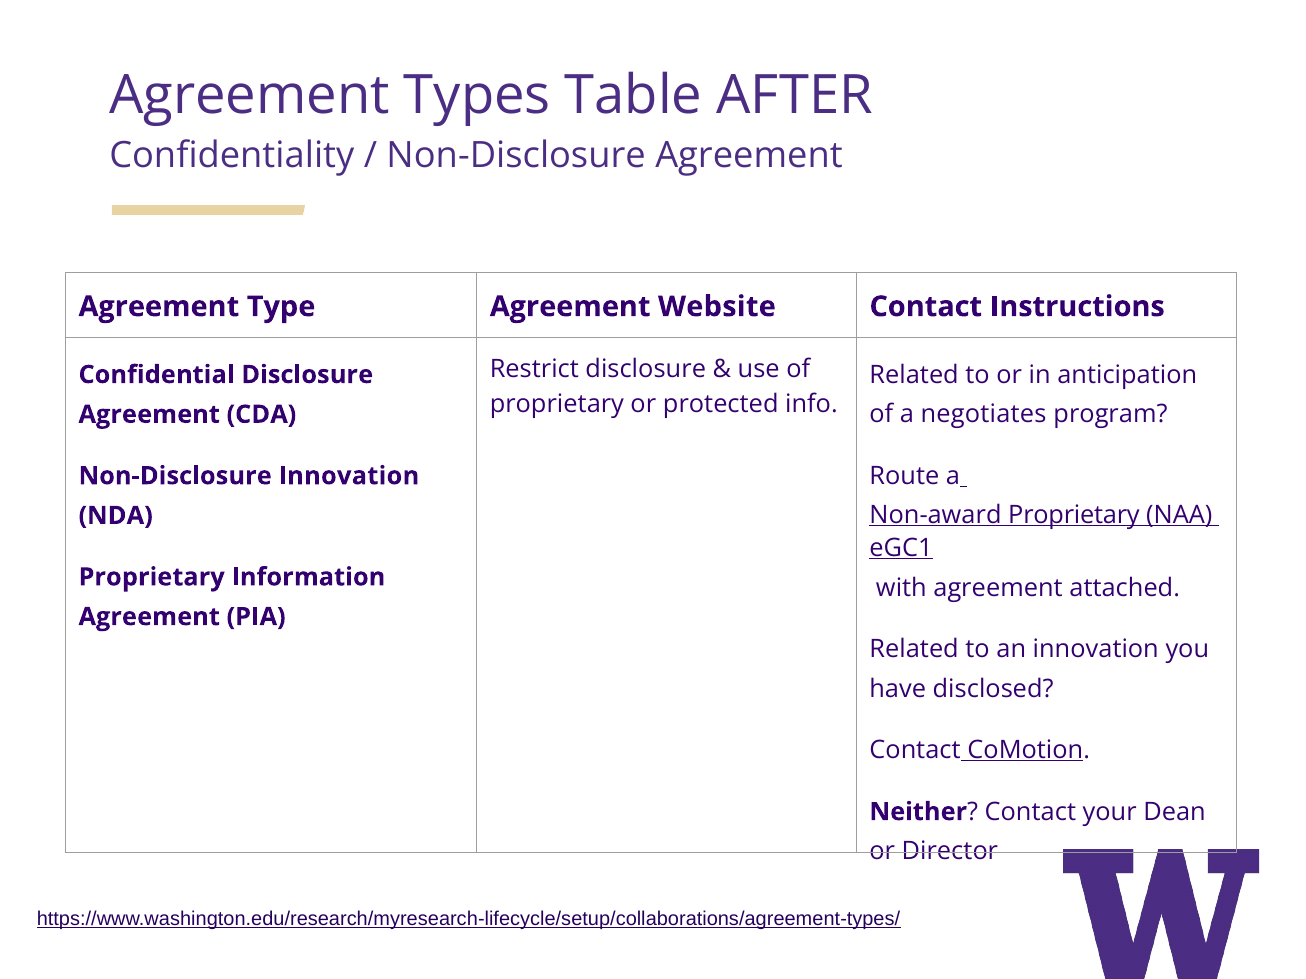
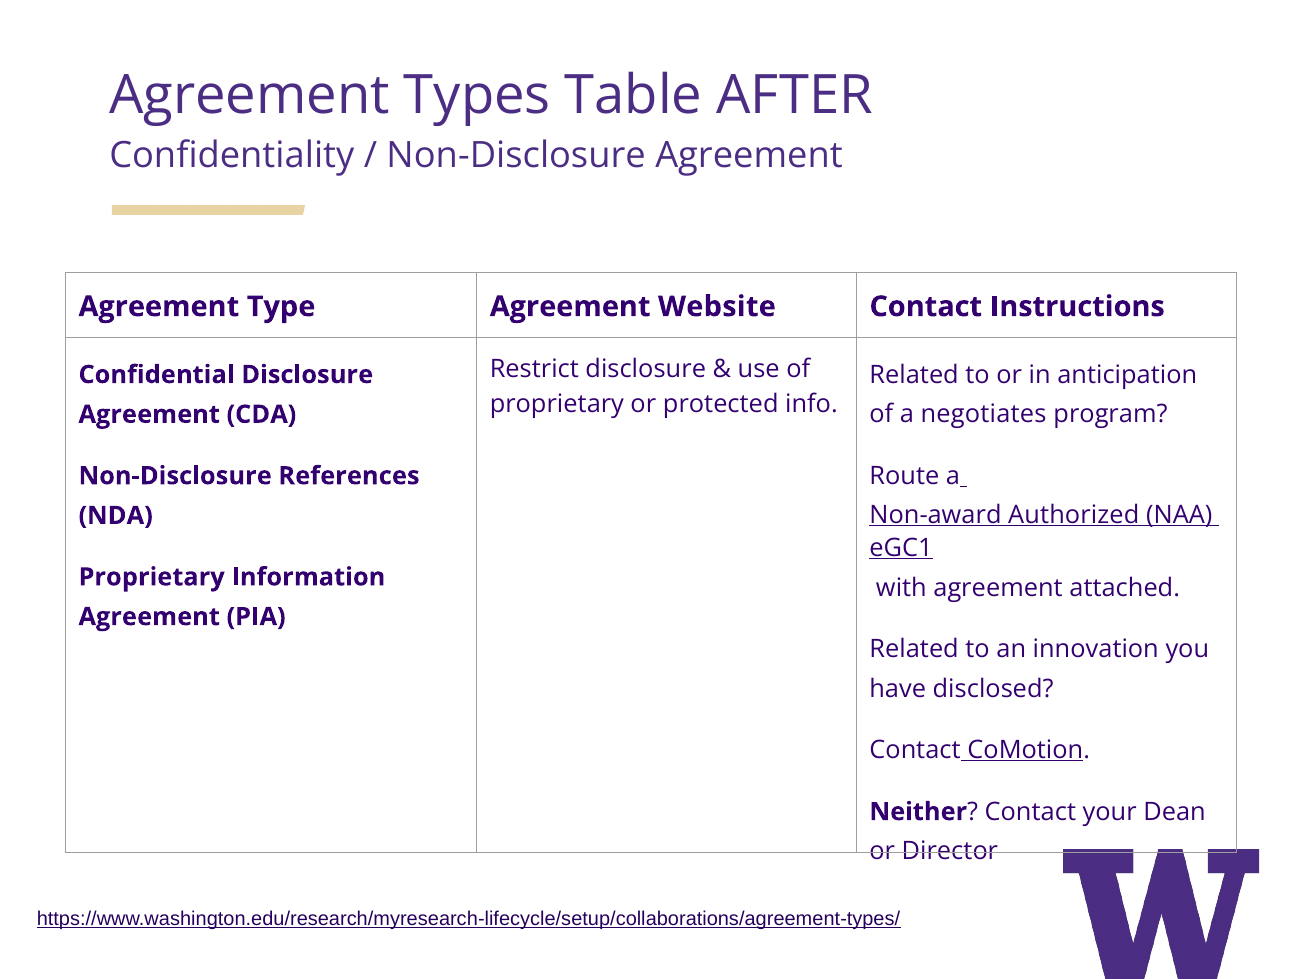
Non-Disclosure Innovation: Innovation -> References
Non-award Proprietary: Proprietary -> Authorized
